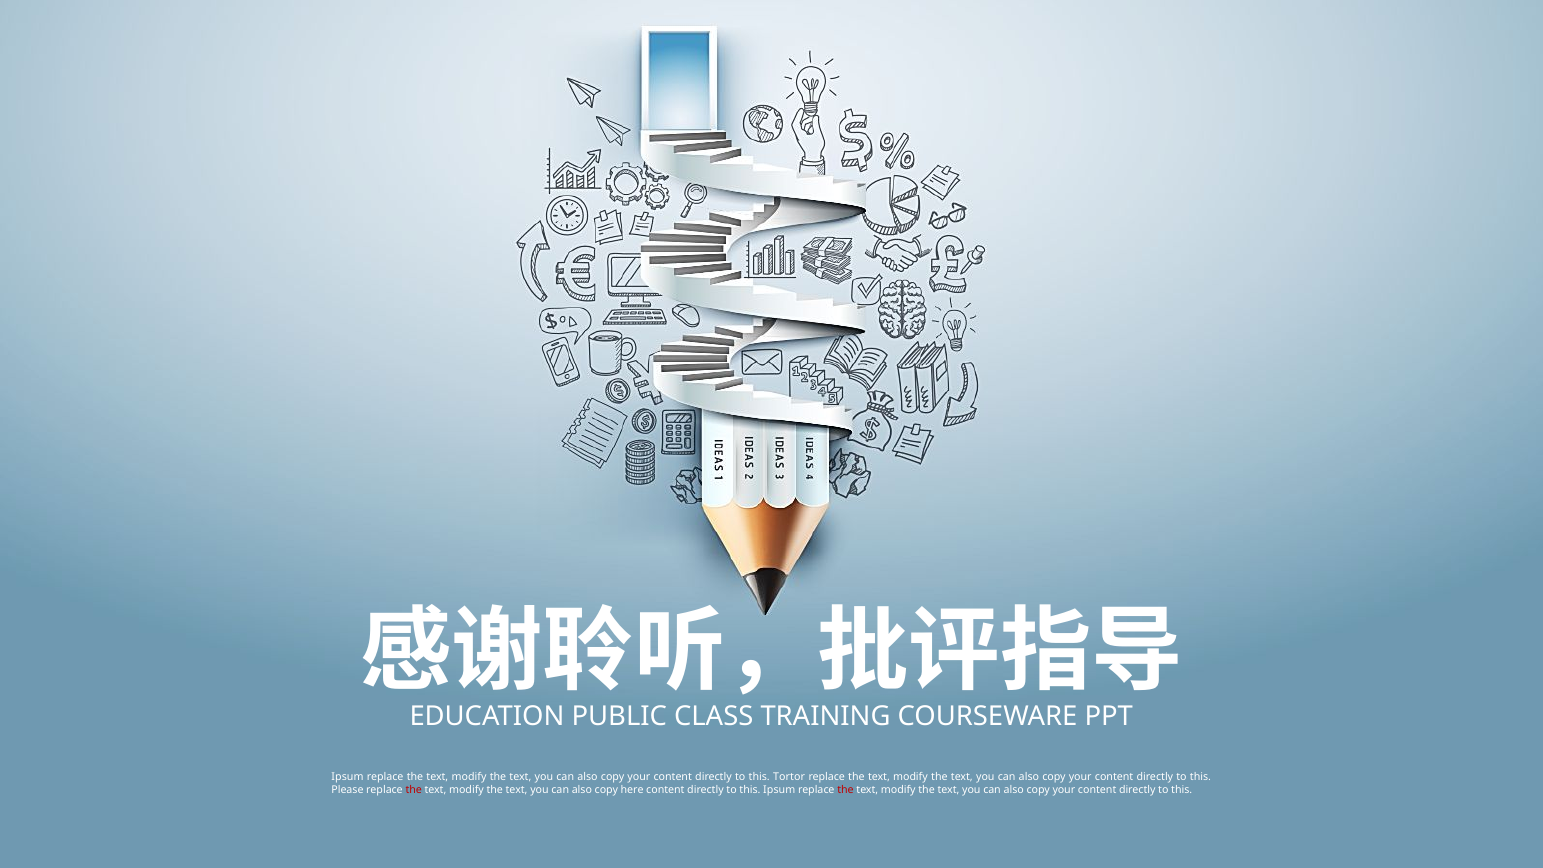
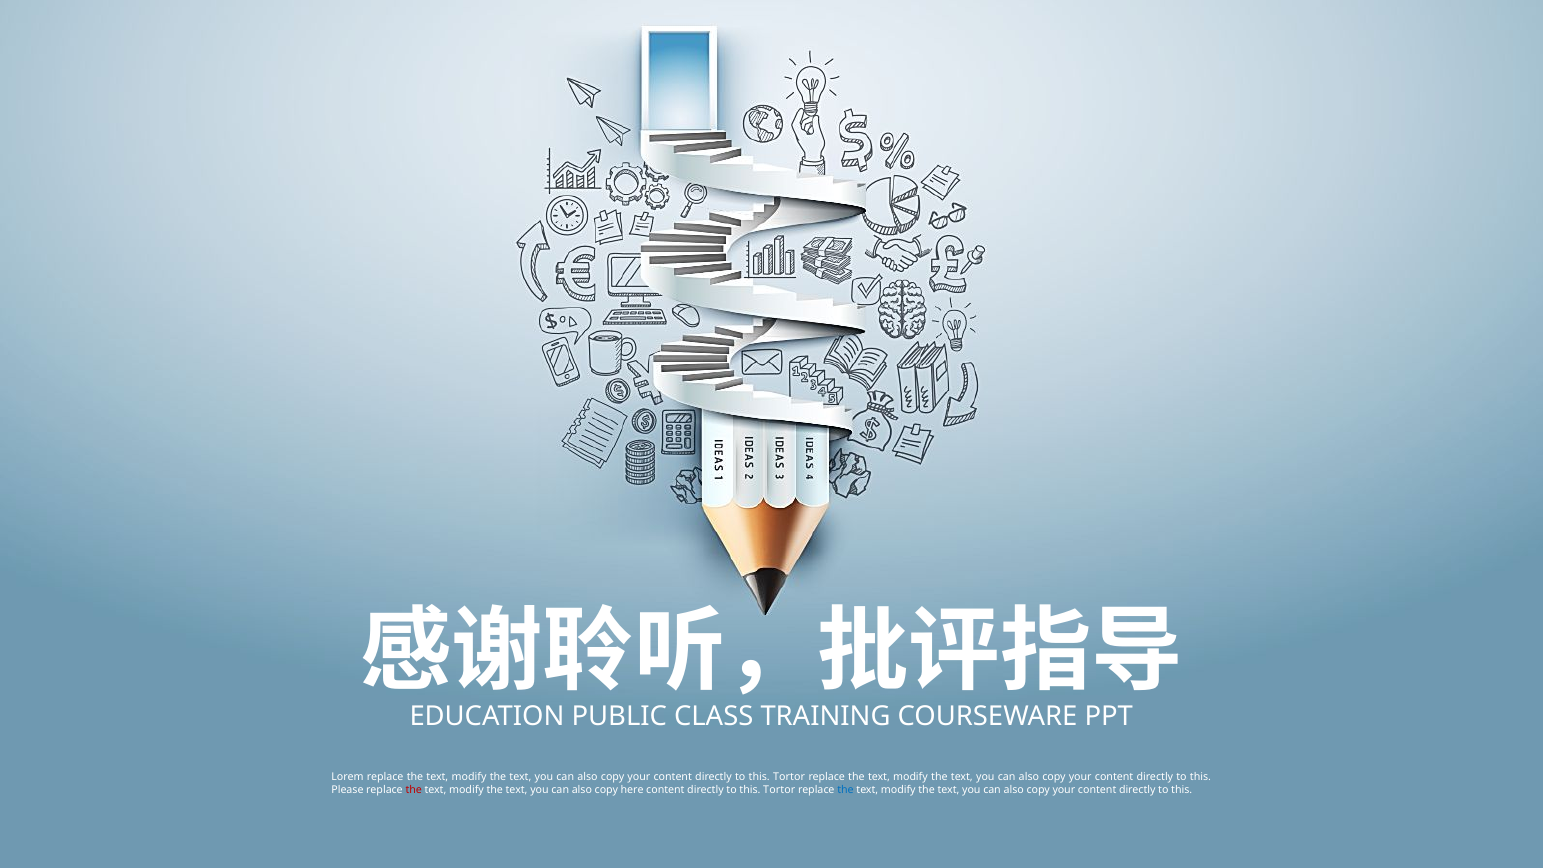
Ipsum at (348, 777): Ipsum -> Lorem
Ipsum at (779, 790): Ipsum -> Tortor
the at (845, 790) colour: red -> blue
